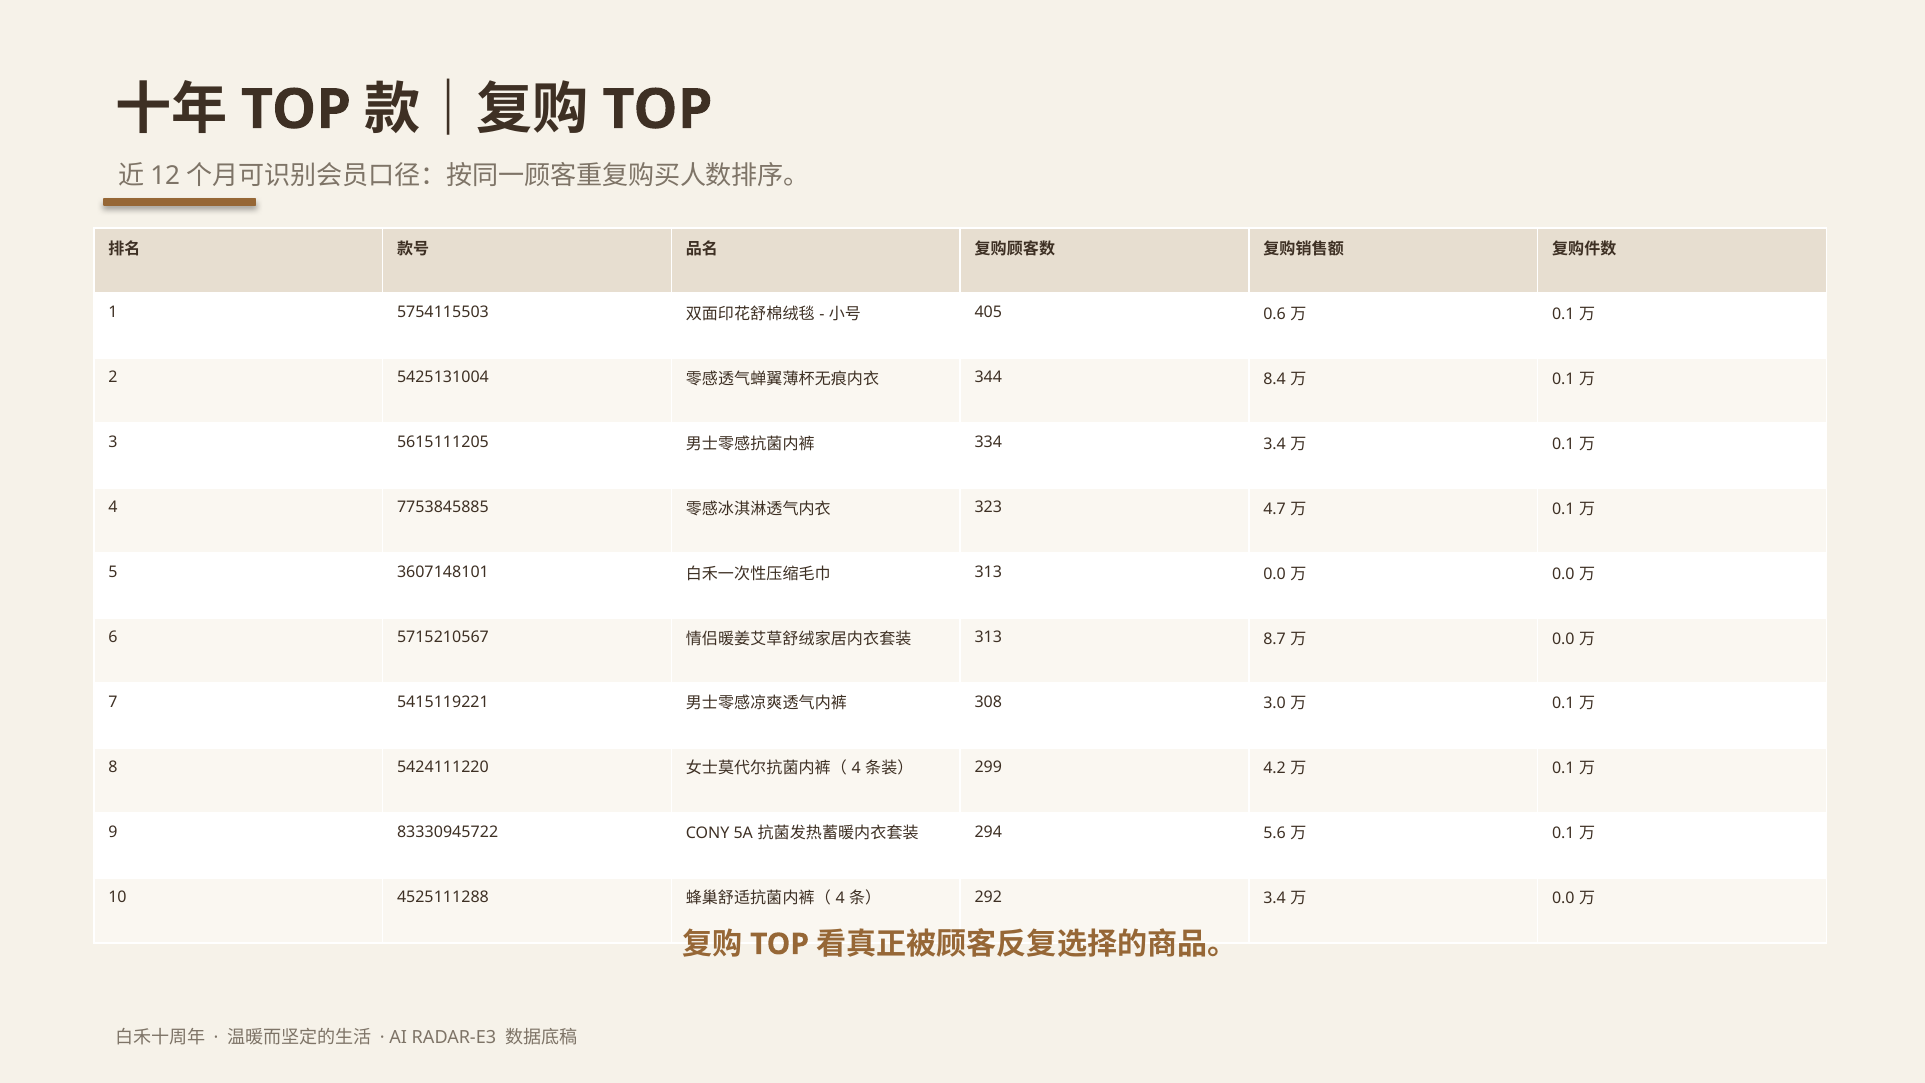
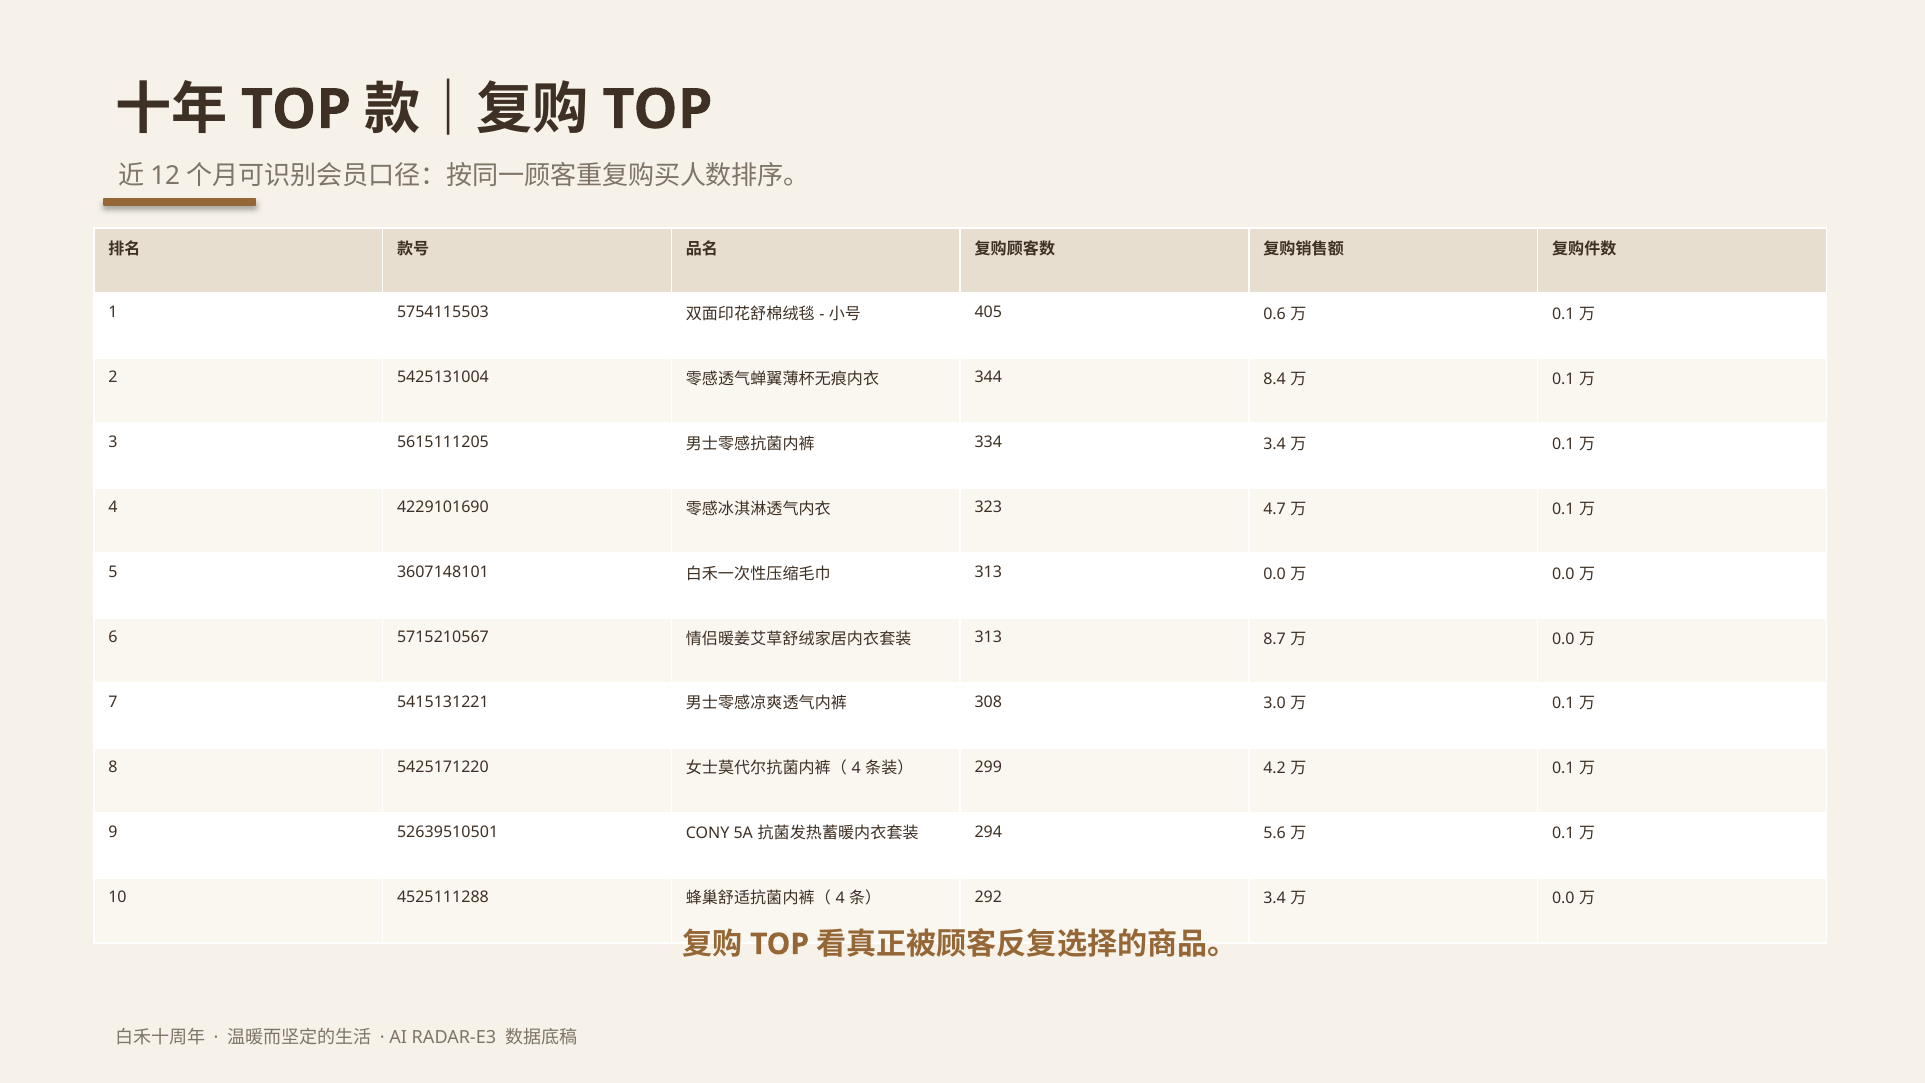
7753845885: 7753845885 -> 4229101690
5415119221: 5415119221 -> 5415131221
5424111220: 5424111220 -> 5425171220
83330945722: 83330945722 -> 52639510501
